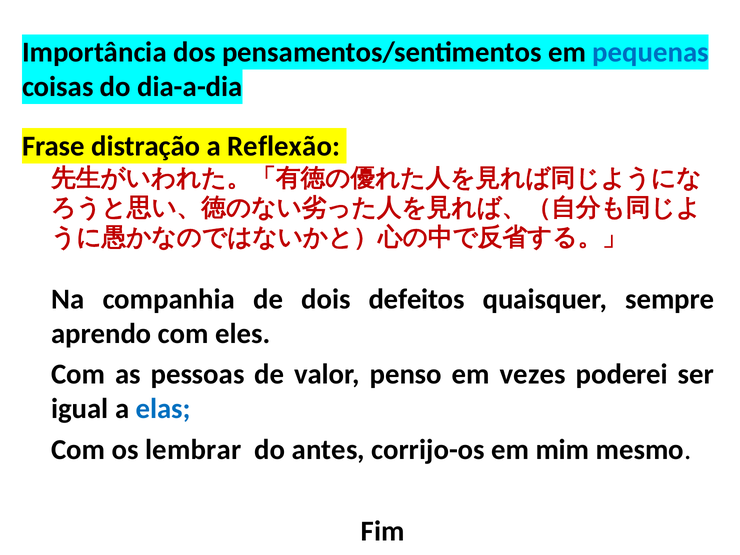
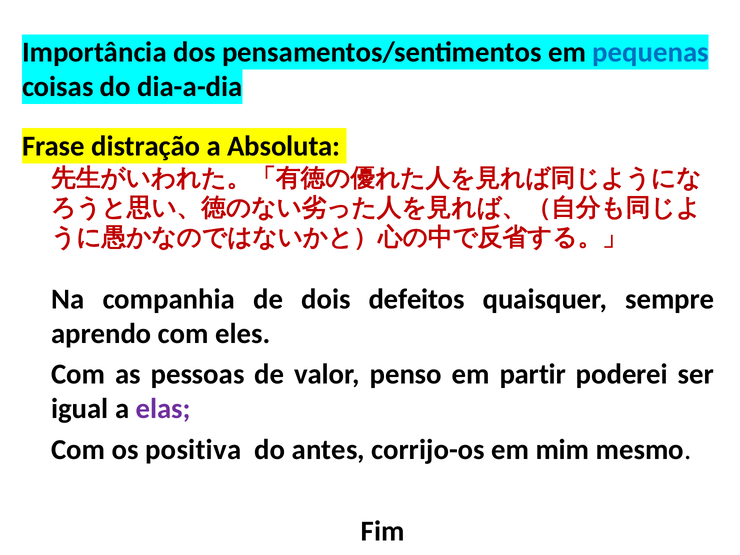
Reflexão: Reflexão -> Absoluta
vezes: vezes -> partir
elas colour: blue -> purple
lembrar: lembrar -> positiva
